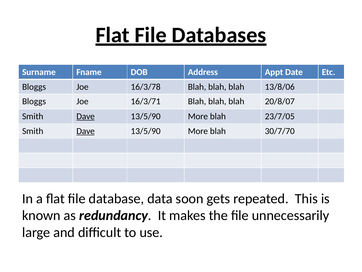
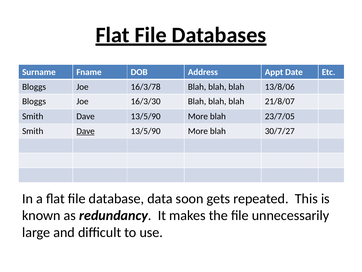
16/3/71: 16/3/71 -> 16/3/30
20/8/07: 20/8/07 -> 21/8/07
Dave at (86, 116) underline: present -> none
30/7/70: 30/7/70 -> 30/7/27
